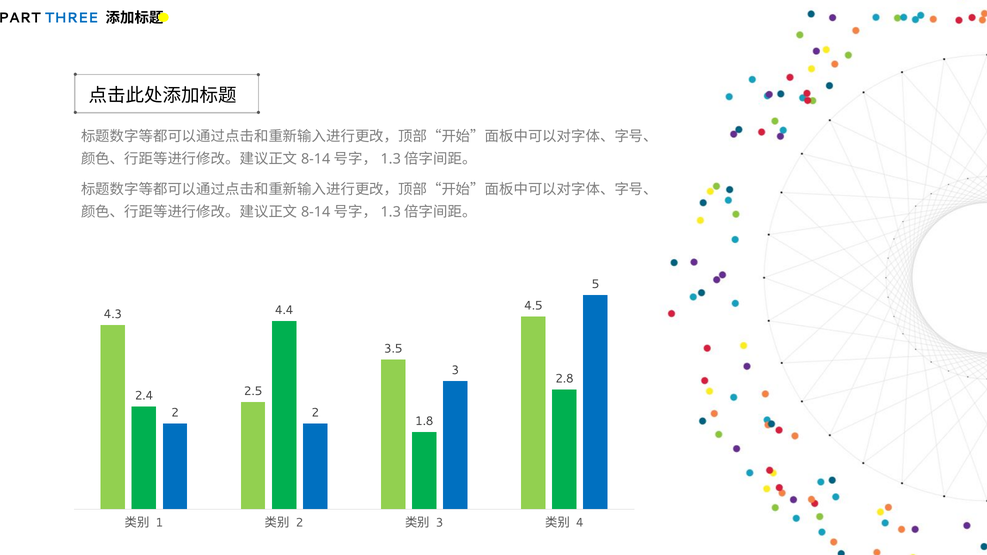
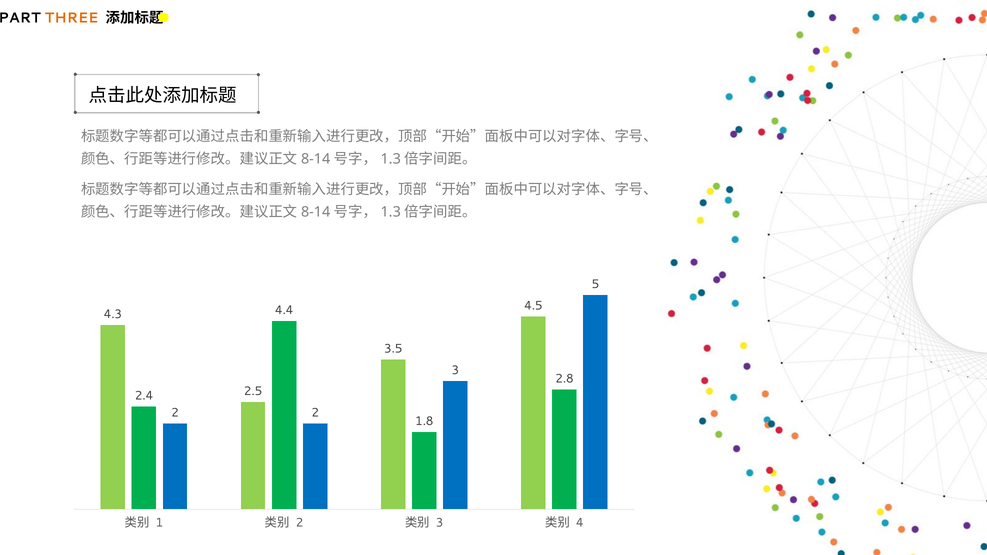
THREE colour: blue -> orange
